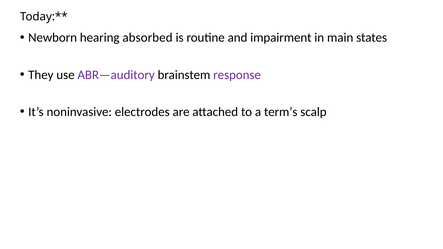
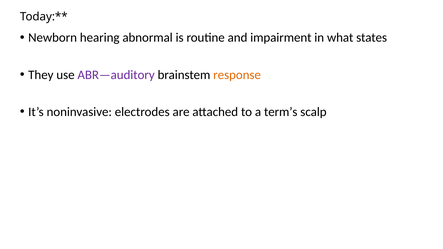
absorbed: absorbed -> abnormal
main: main -> what
response colour: purple -> orange
